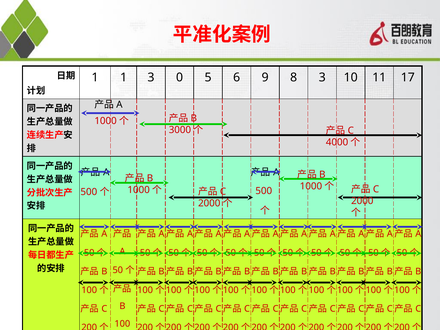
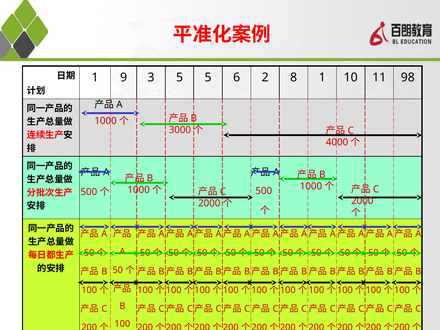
1 1: 1 -> 9
3 0: 0 -> 5
9: 9 -> 2
8 3: 3 -> 1
17: 17 -> 98
